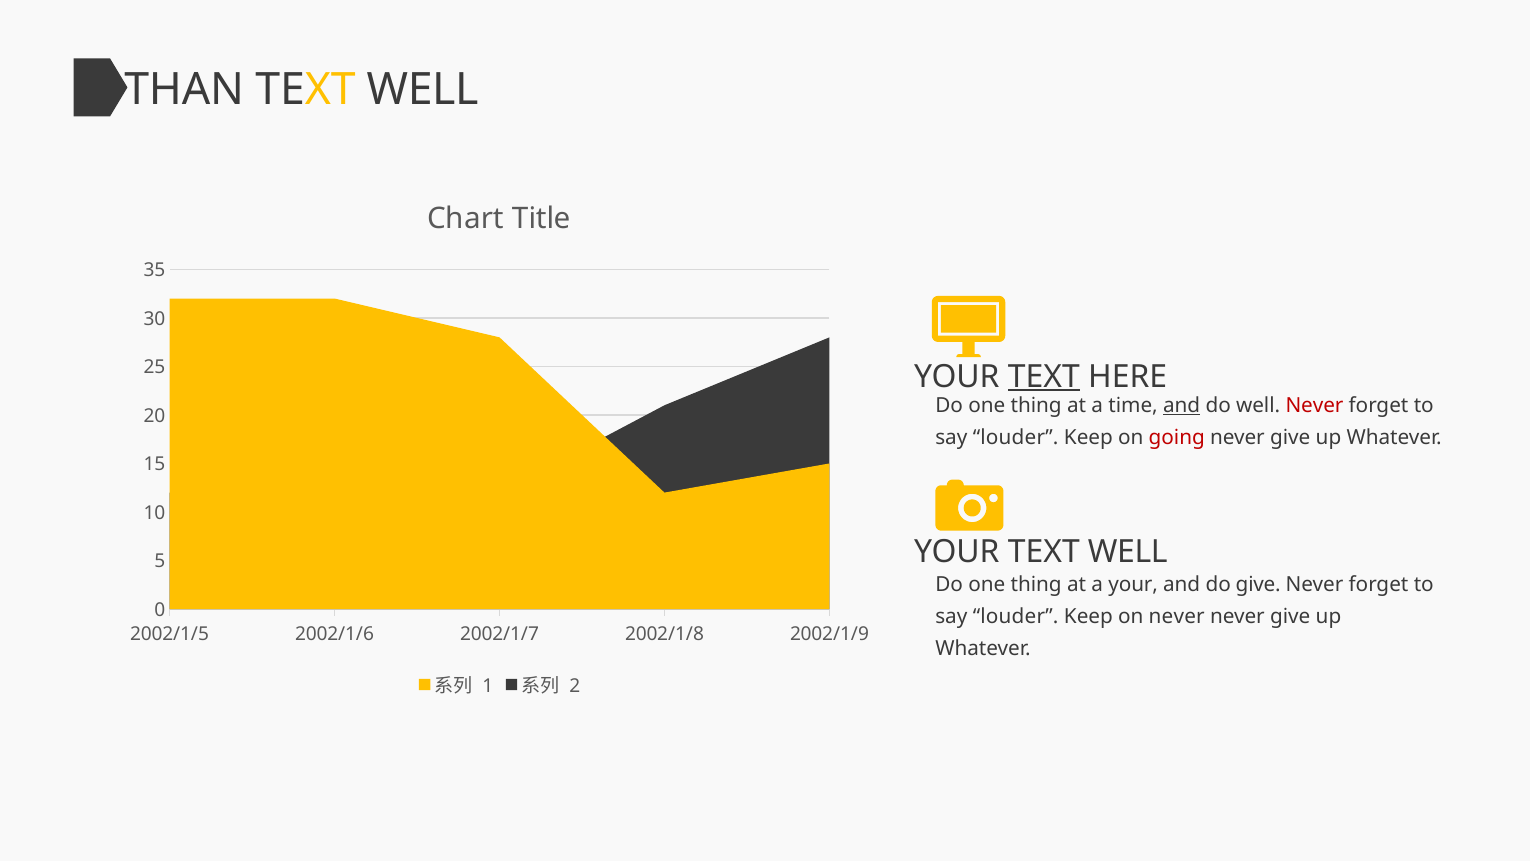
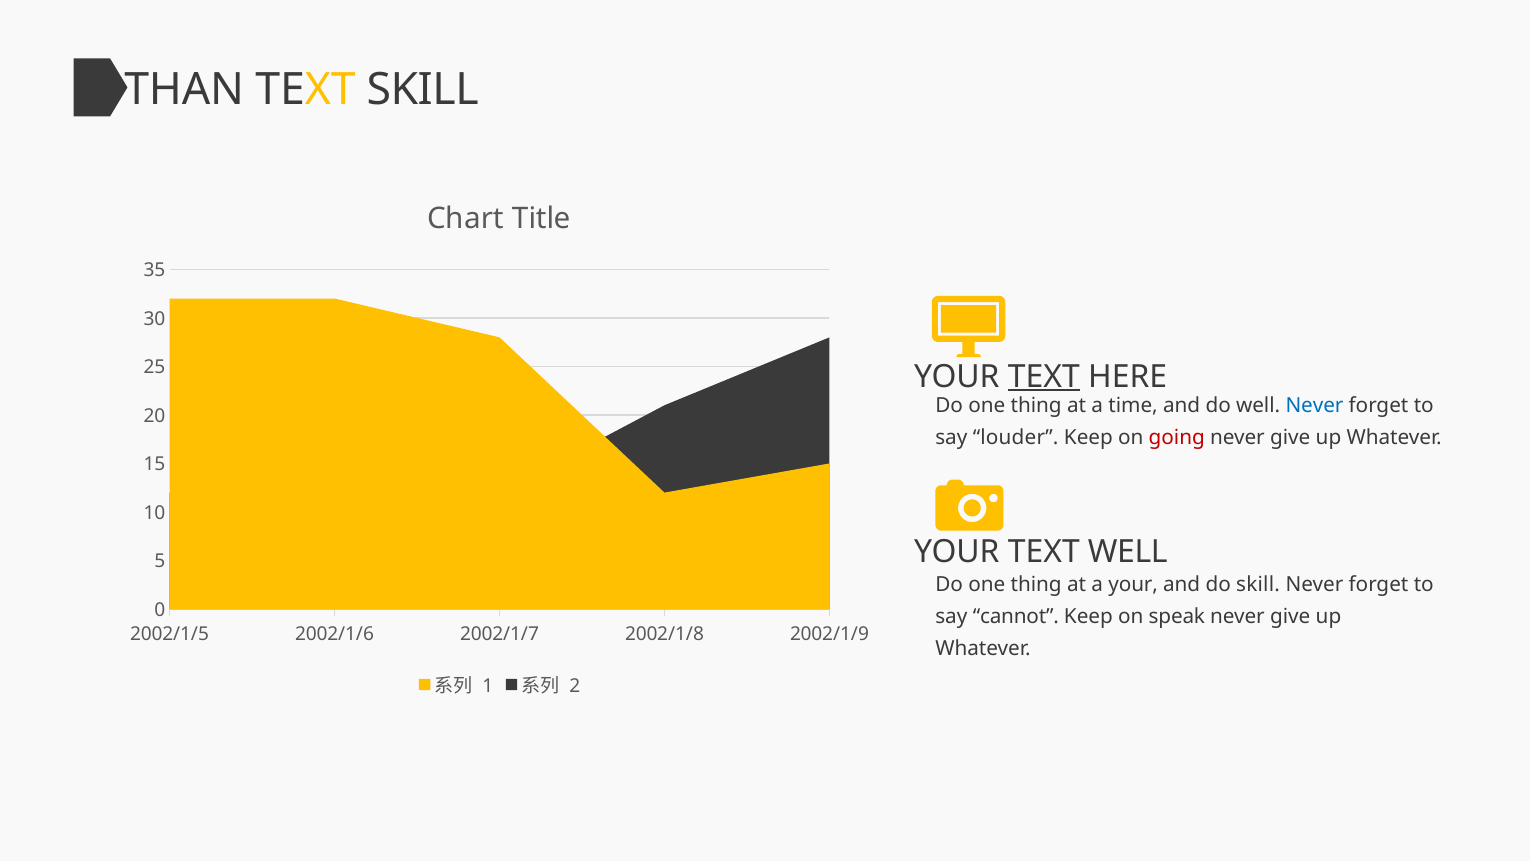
WELL at (423, 90): WELL -> SKILL
and at (1182, 405) underline: present -> none
Never at (1314, 405) colour: red -> blue
do give: give -> skill
louder at (1016, 616): louder -> cannot
on never: never -> speak
